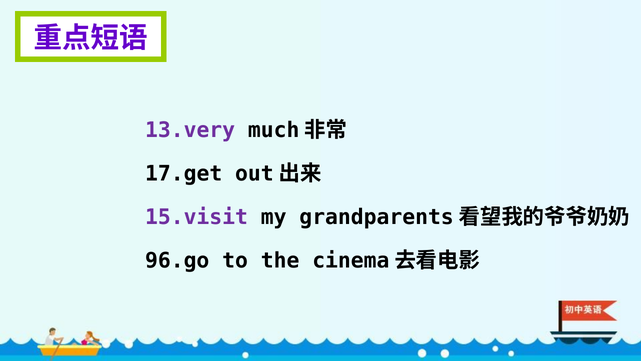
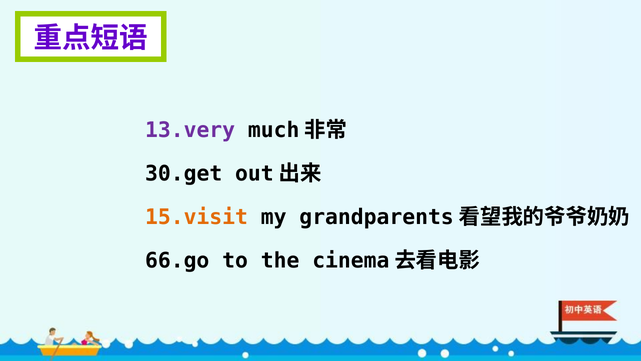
17.get: 17.get -> 30.get
15.visit colour: purple -> orange
96.go: 96.go -> 66.go
